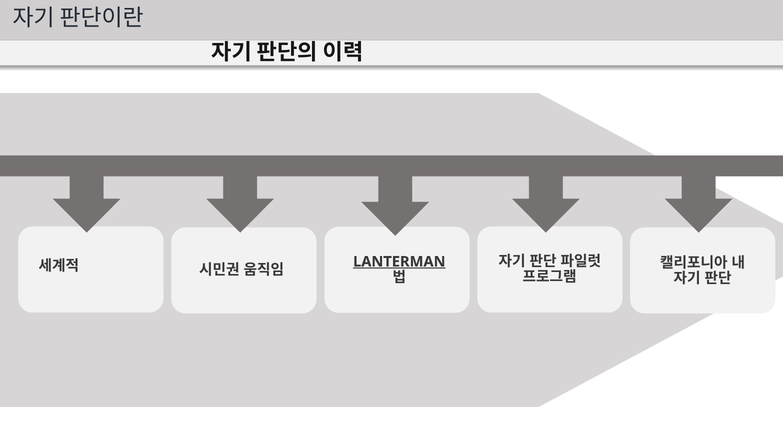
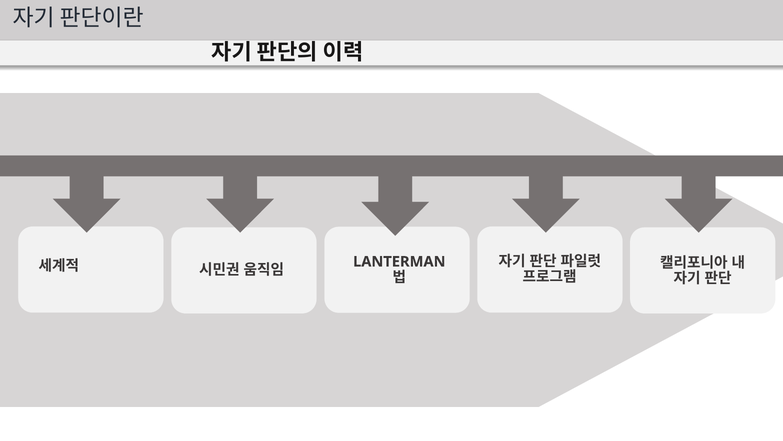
LANTERMAN underline: present -> none
